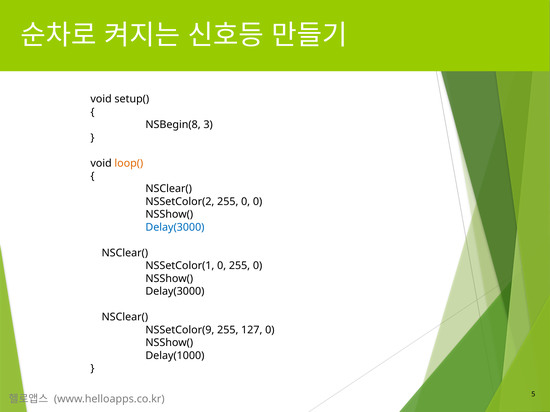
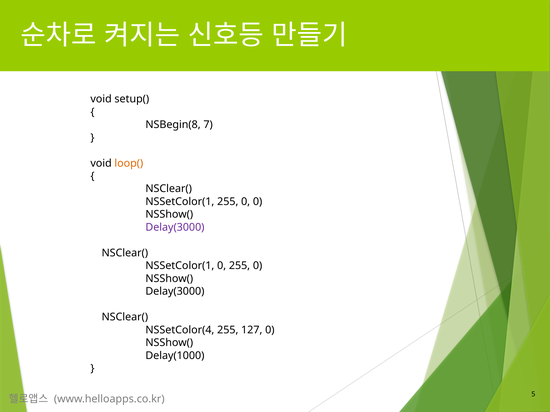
3: 3 -> 7
NSSetColor(2 at (180, 202): NSSetColor(2 -> NSSetColor(1
Delay(3000 at (175, 228) colour: blue -> purple
NSSetColor(9: NSSetColor(9 -> NSSetColor(4
